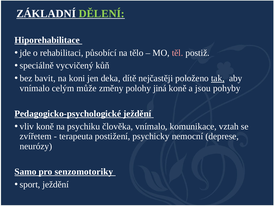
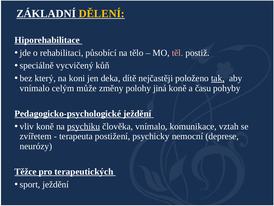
DĚLENÍ colour: light green -> yellow
bavit: bavit -> který
jsou: jsou -> času
psychiku underline: none -> present
Samo: Samo -> Těžce
senzomotoriky: senzomotoriky -> terapeutických
